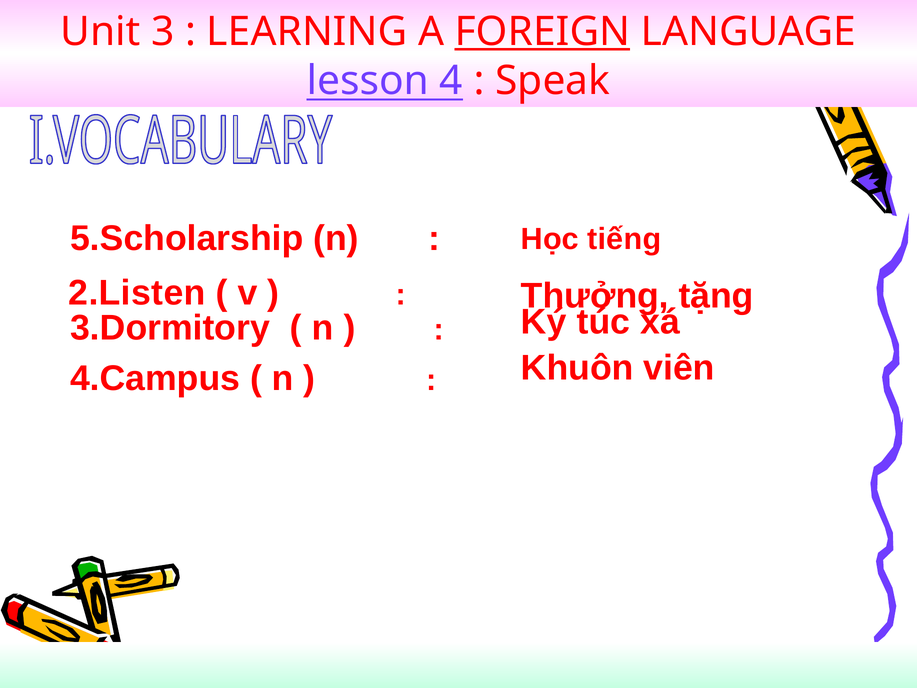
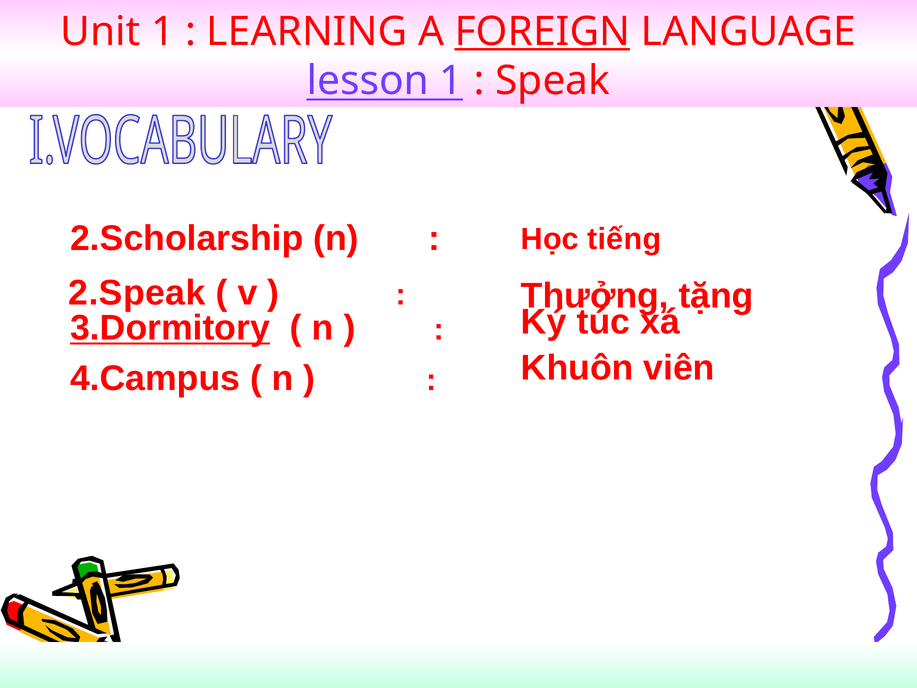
Unit 3: 3 -> 1
lesson 4: 4 -> 1
5.Scholarship: 5.Scholarship -> 2.Scholarship
2.Listen: 2.Listen -> 2.Speak
3.Dormitory underline: none -> present
